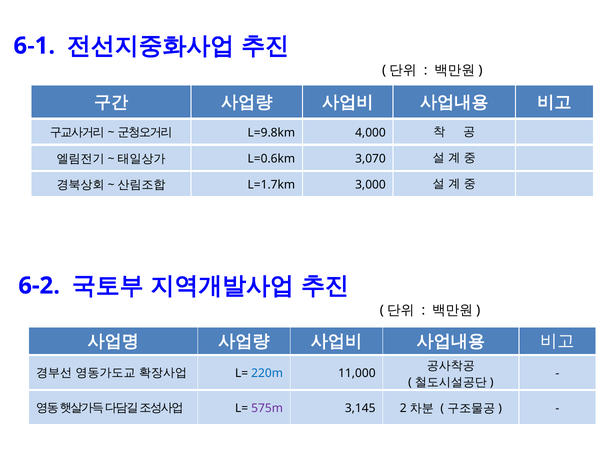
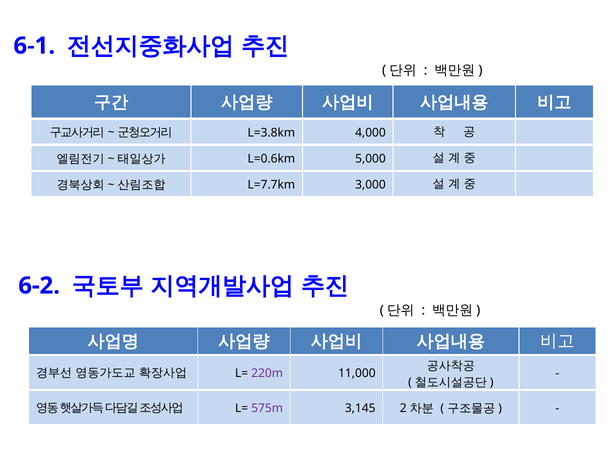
L=9.8km: L=9.8km -> L=3.8km
3,070: 3,070 -> 5,000
L=1.7km: L=1.7km -> L=7.7km
220m colour: blue -> purple
